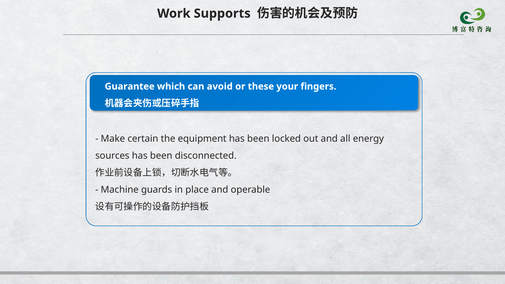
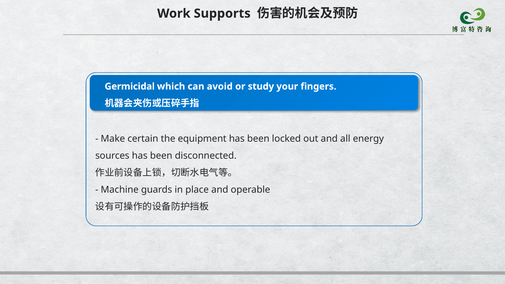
Guarantee: Guarantee -> Germicidal
these: these -> study
